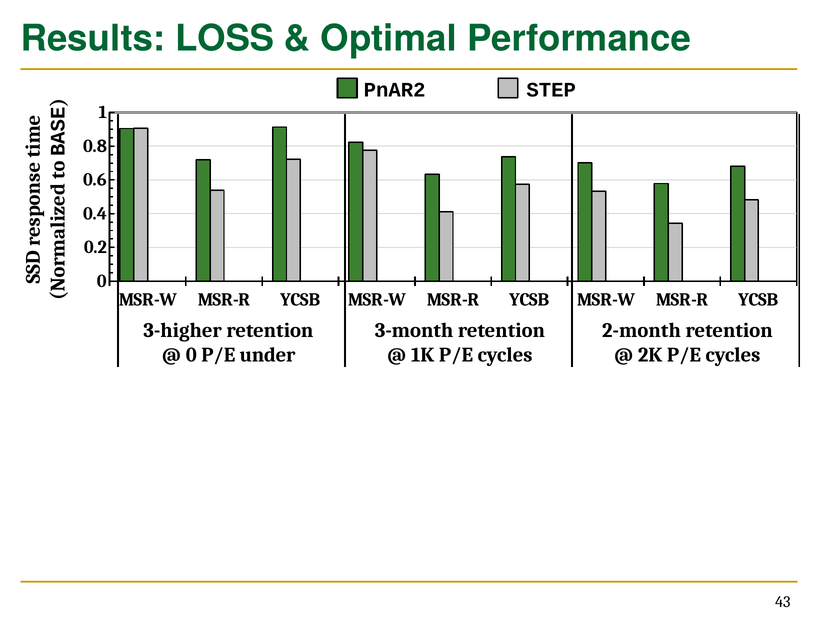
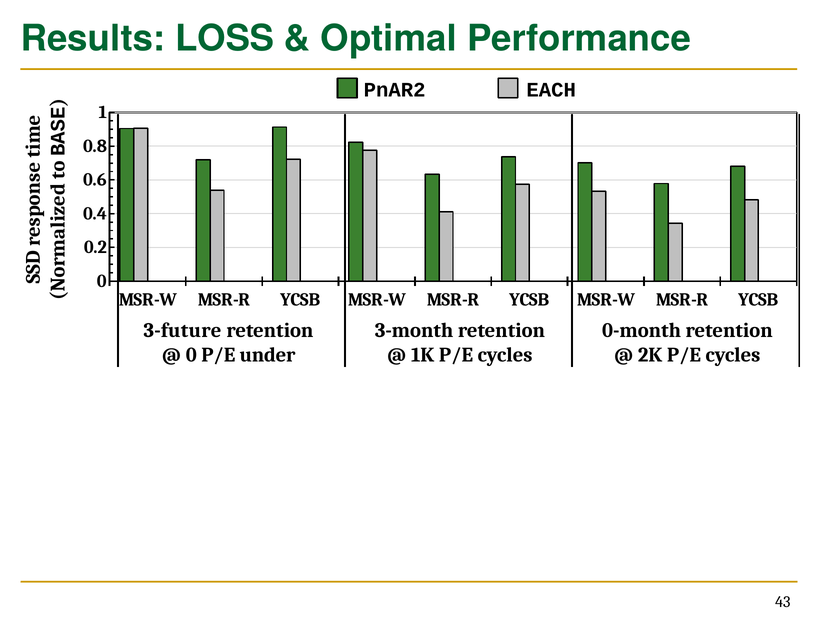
STEP: STEP -> EACH
3-higher: 3-higher -> 3-future
2-month: 2-month -> 0-month
